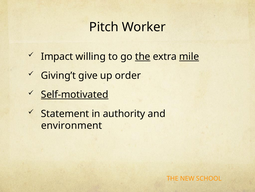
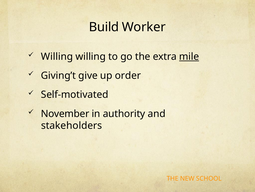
Pitch: Pitch -> Build
Impact at (57, 56): Impact -> Willing
the at (143, 56) underline: present -> none
Self-motivated underline: present -> none
Statement: Statement -> November
environment: environment -> stakeholders
